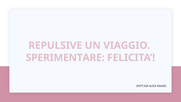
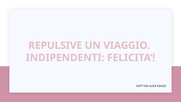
SPERIMENTARE: SPERIMENTARE -> INDIPENDENTI
